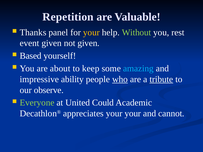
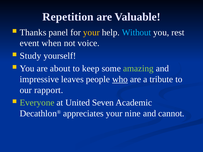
Without colour: light green -> light blue
event given: given -> when
not given: given -> voice
Based: Based -> Study
amazing colour: light blue -> light green
ability: ability -> leaves
tribute underline: present -> none
observe: observe -> rapport
Could: Could -> Seven
your your: your -> nine
